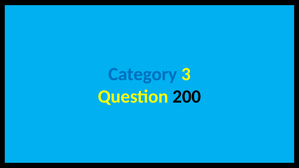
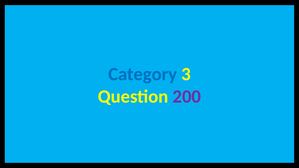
200 at (187, 97) colour: black -> purple
